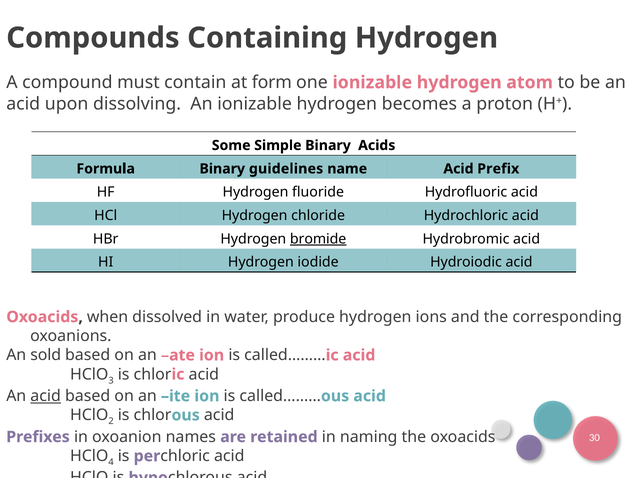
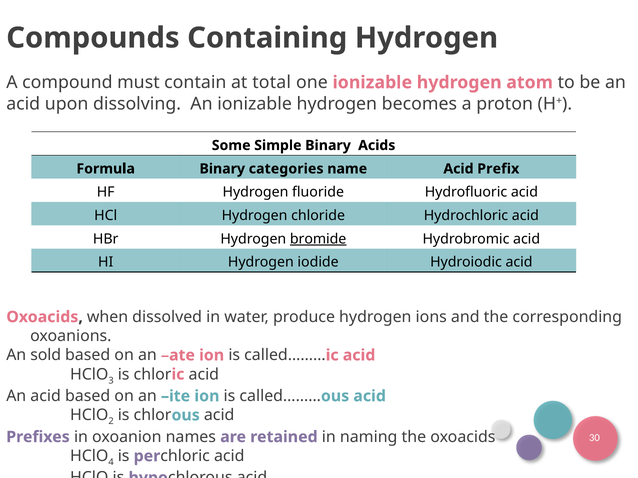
form: form -> total
guidelines: guidelines -> categories
acid at (46, 396) underline: present -> none
